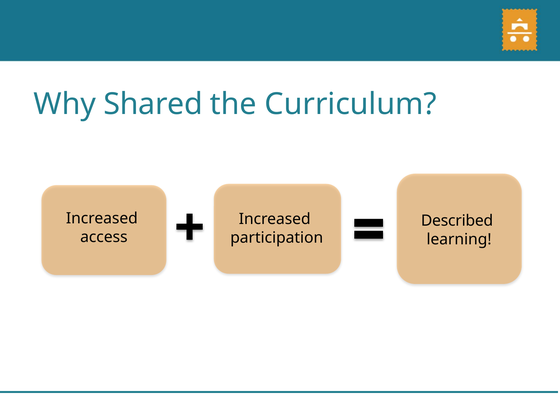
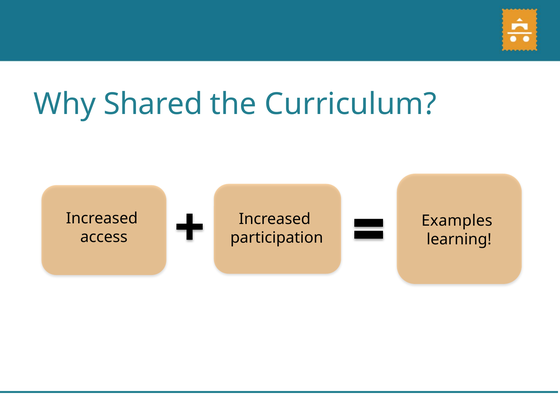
Described: Described -> Examples
